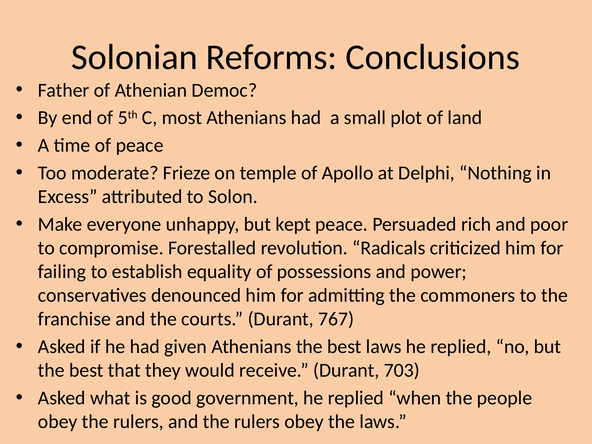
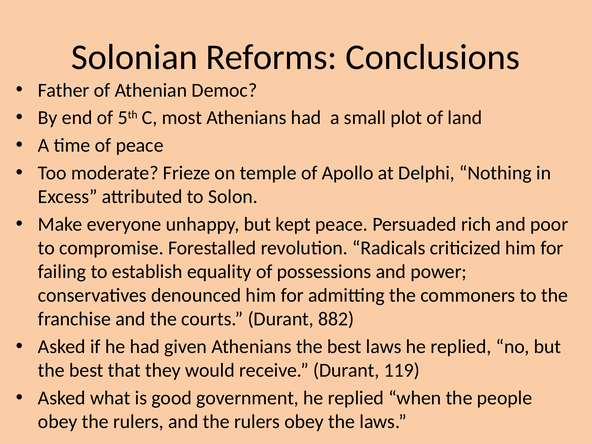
767: 767 -> 882
703: 703 -> 119
